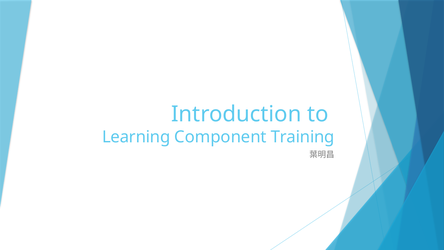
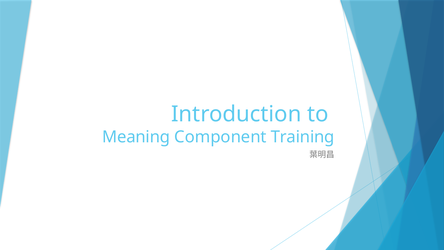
Learning: Learning -> Meaning
